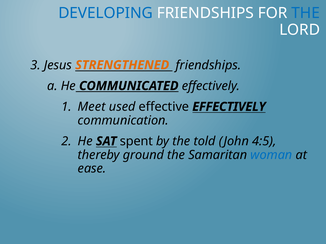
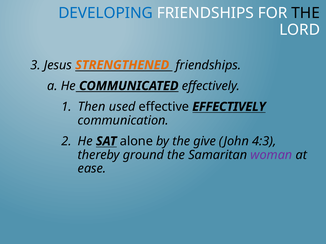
THE at (306, 13) colour: blue -> black
Meet: Meet -> Then
spent: spent -> alone
told: told -> give
4:5: 4:5 -> 4:3
woman colour: blue -> purple
